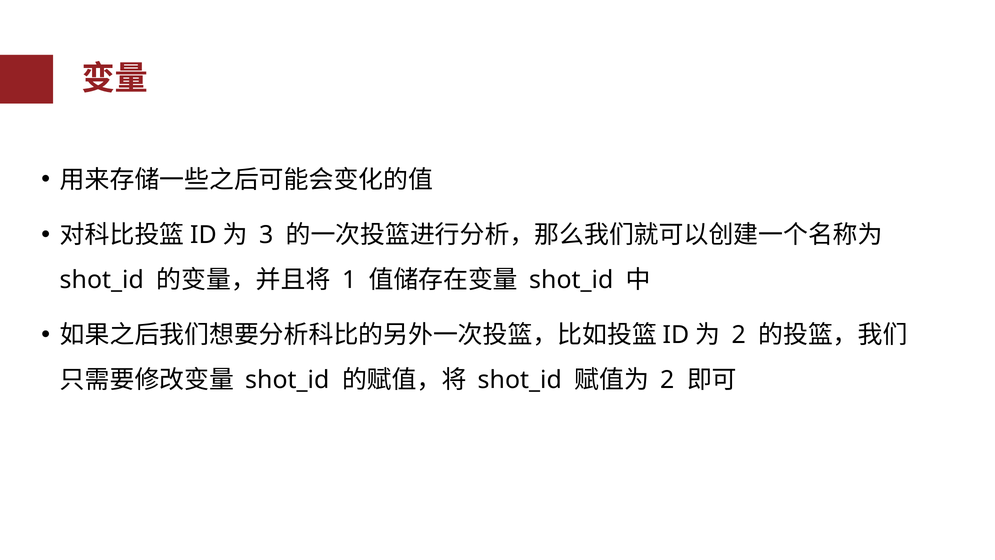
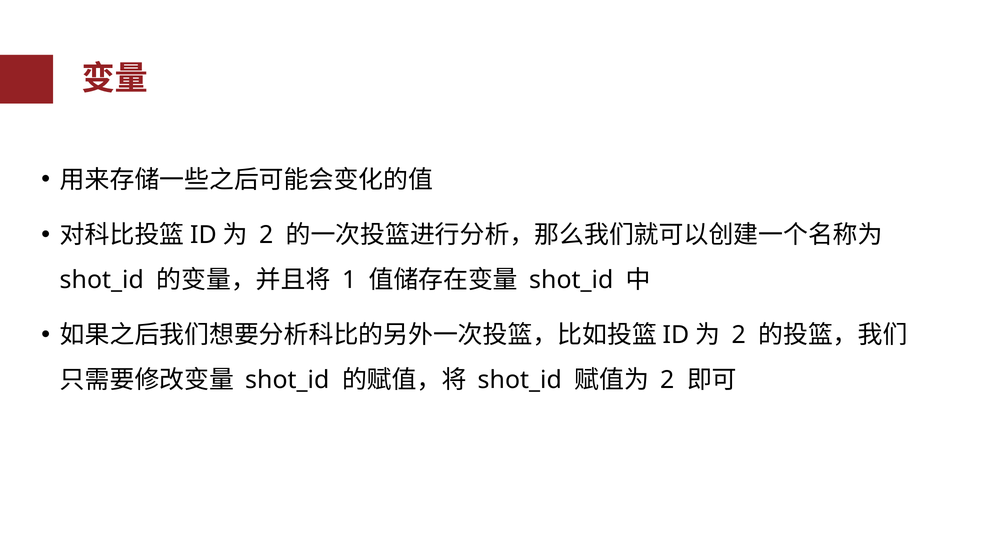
3 at (266, 235): 3 -> 2
